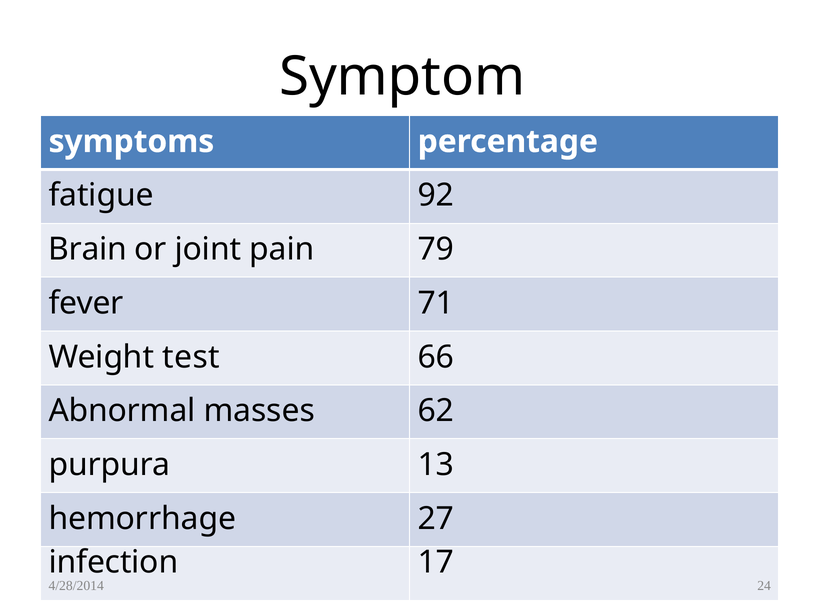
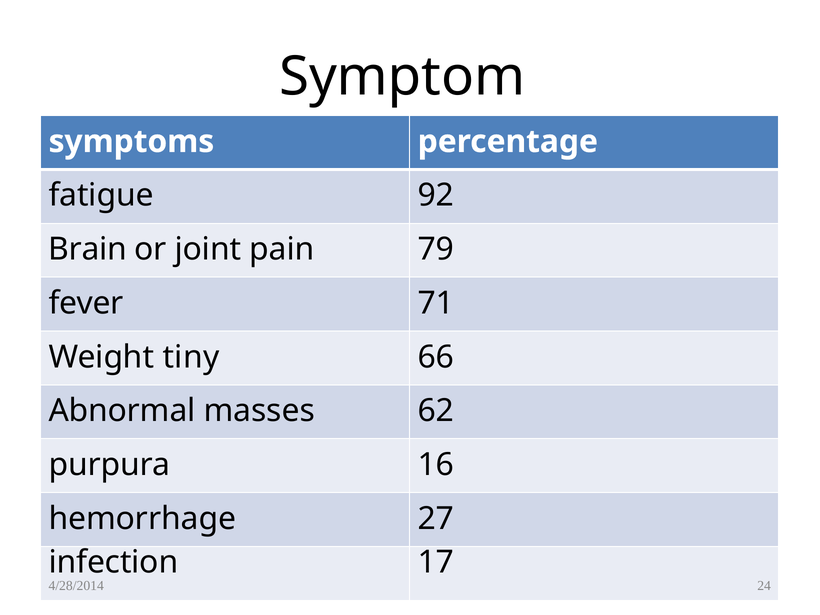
test: test -> tiny
13: 13 -> 16
